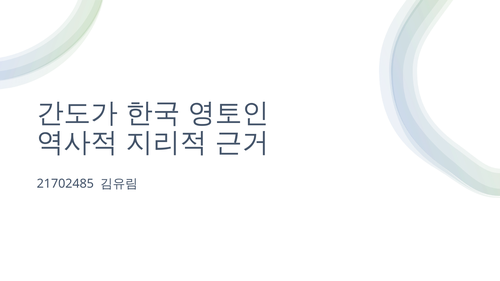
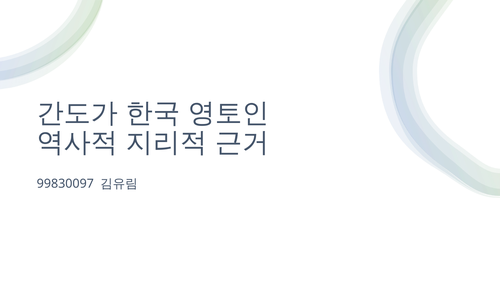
21702485: 21702485 -> 99830097
